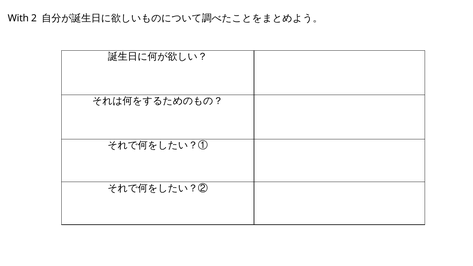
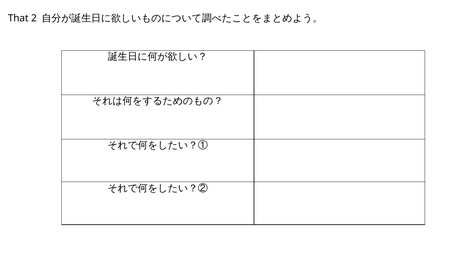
With: With -> That
